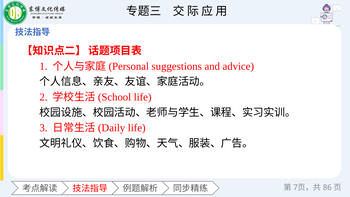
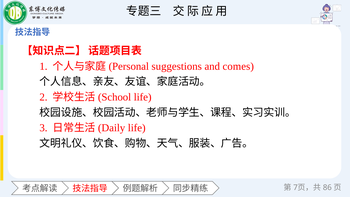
advice: advice -> comes
